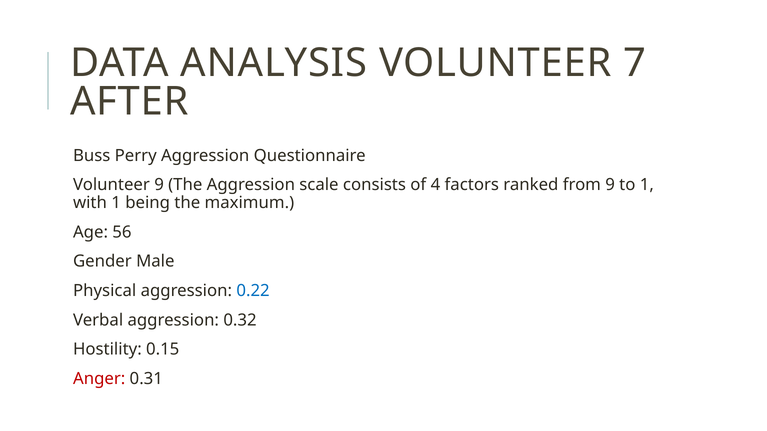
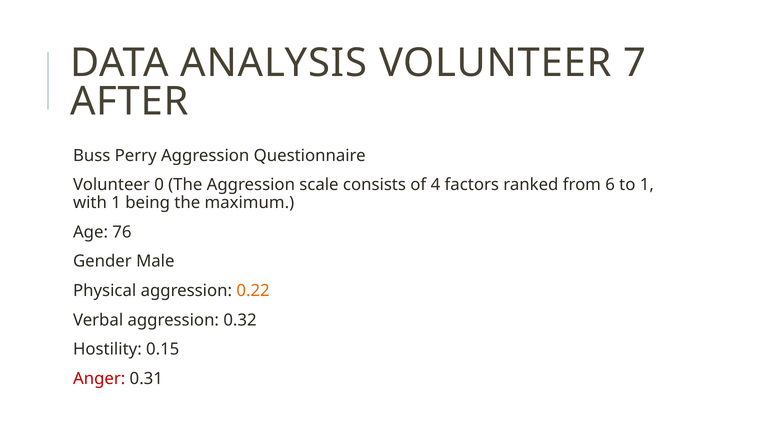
Volunteer 9: 9 -> 0
from 9: 9 -> 6
56: 56 -> 76
0.22 colour: blue -> orange
